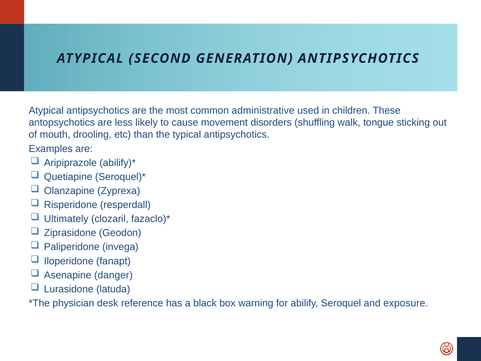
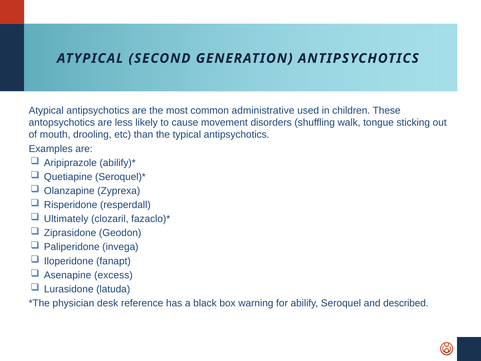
danger: danger -> excess
exposure: exposure -> described
